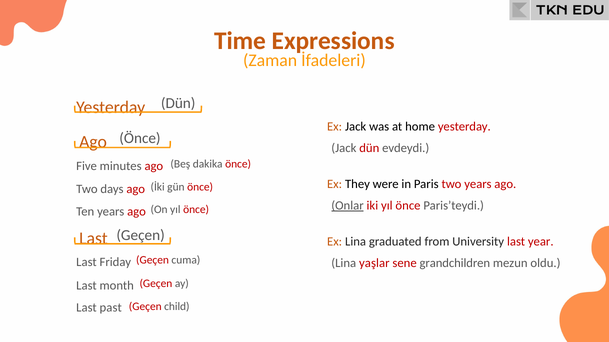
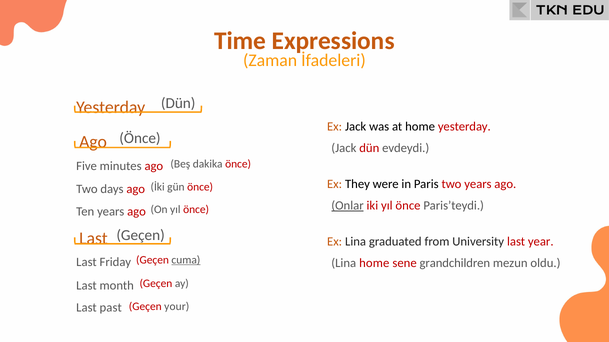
cuma underline: none -> present
Lina yaşlar: yaşlar -> home
child: child -> your
